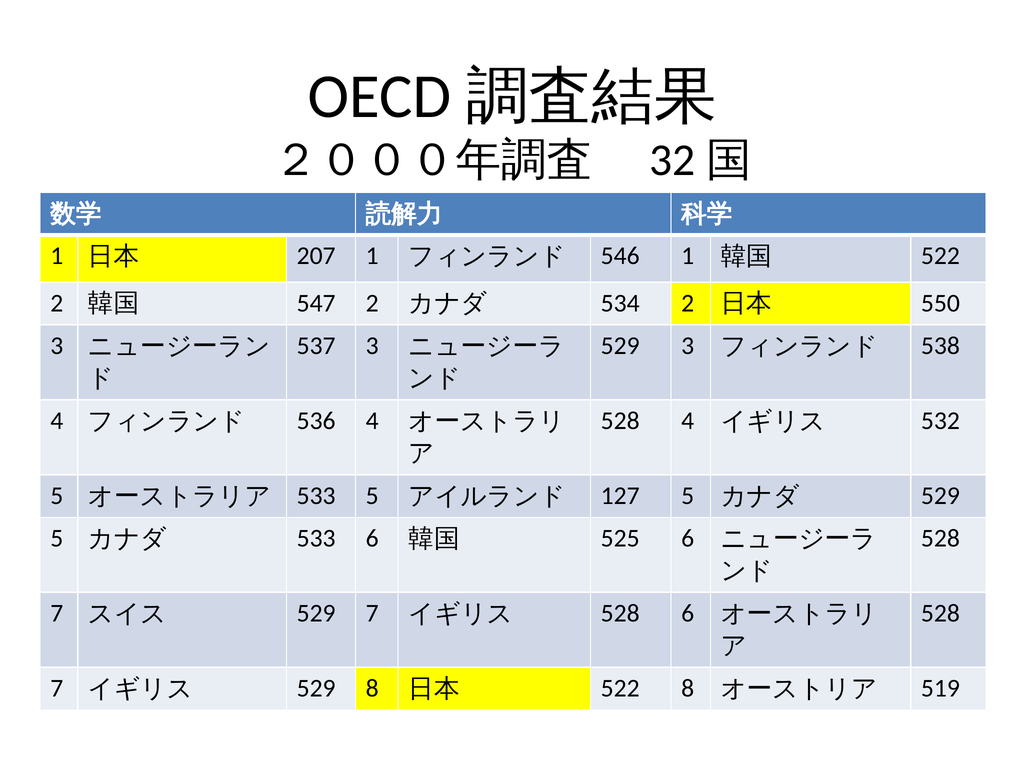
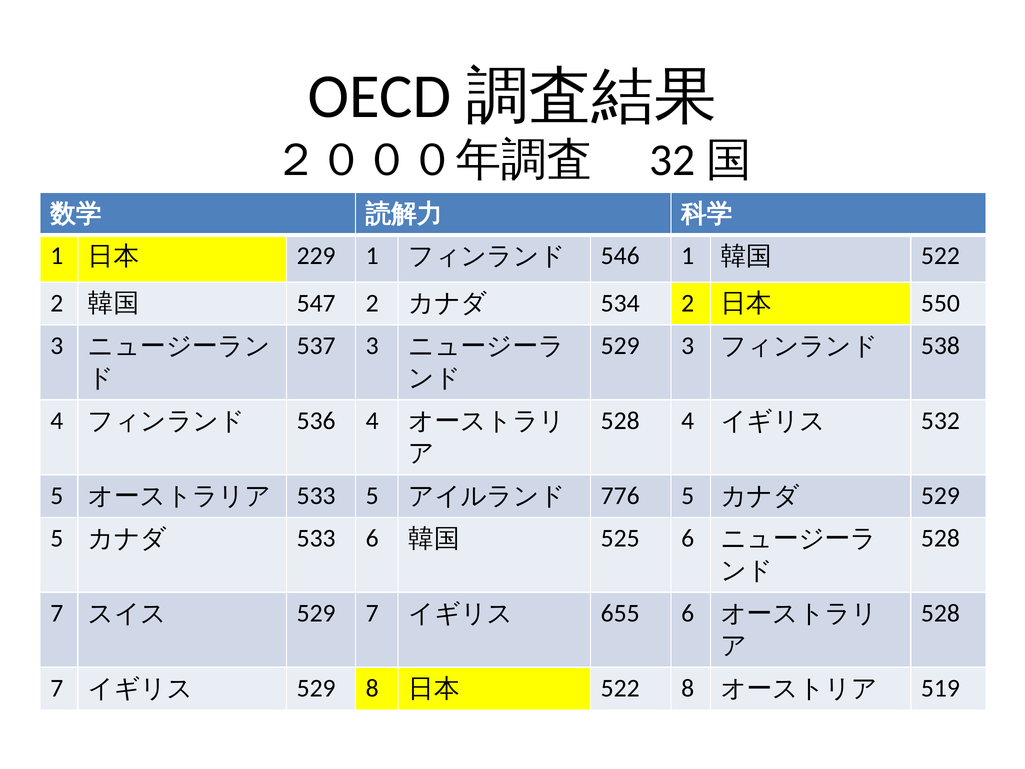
207: 207 -> 229
127: 127 -> 776
528 at (620, 613): 528 -> 655
